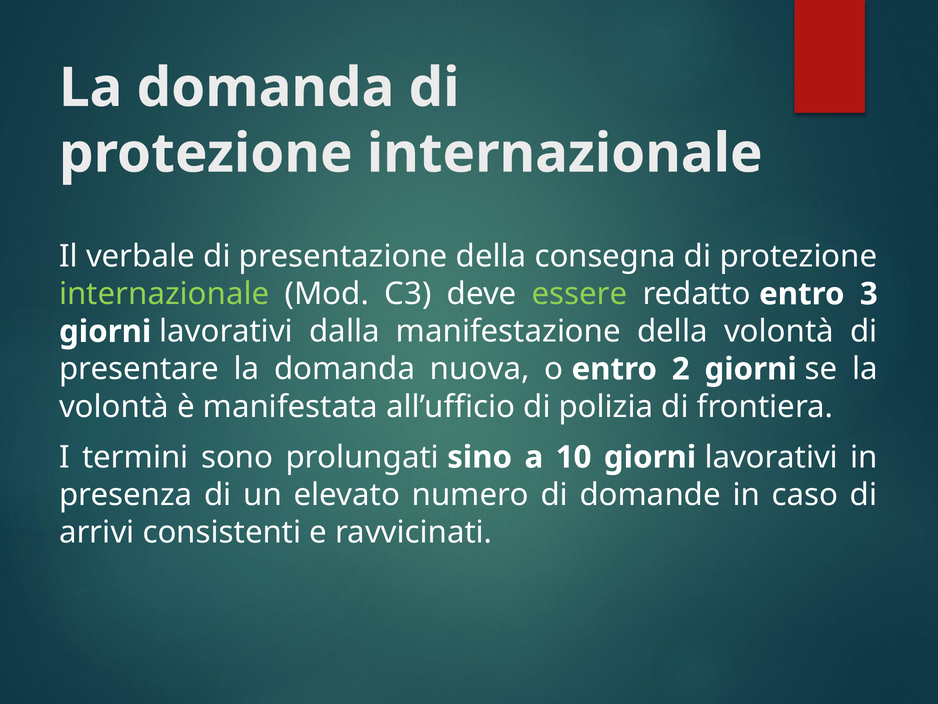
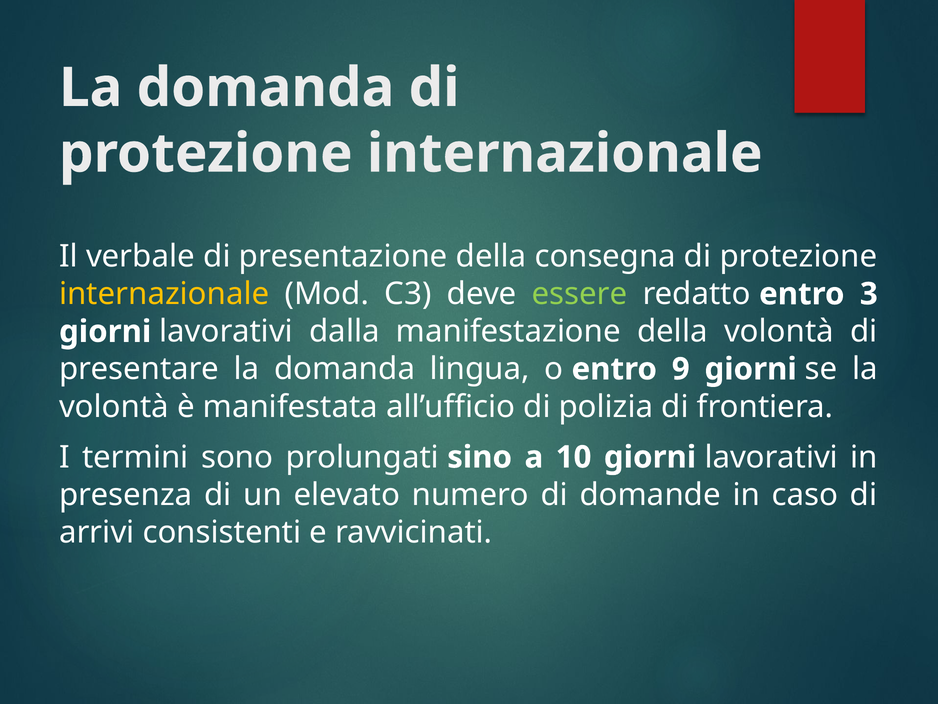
internazionale at (164, 294) colour: light green -> yellow
nuova: nuova -> lingua
2: 2 -> 9
